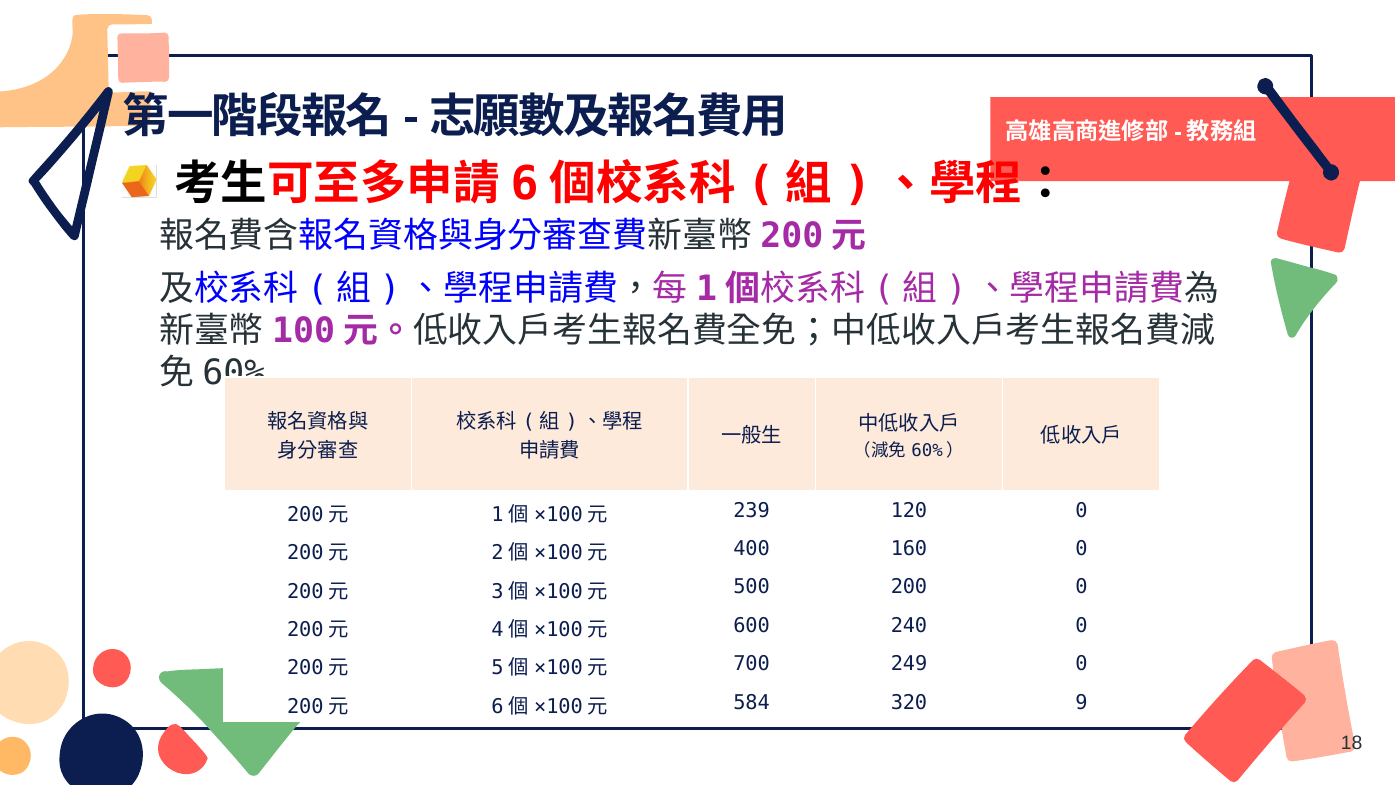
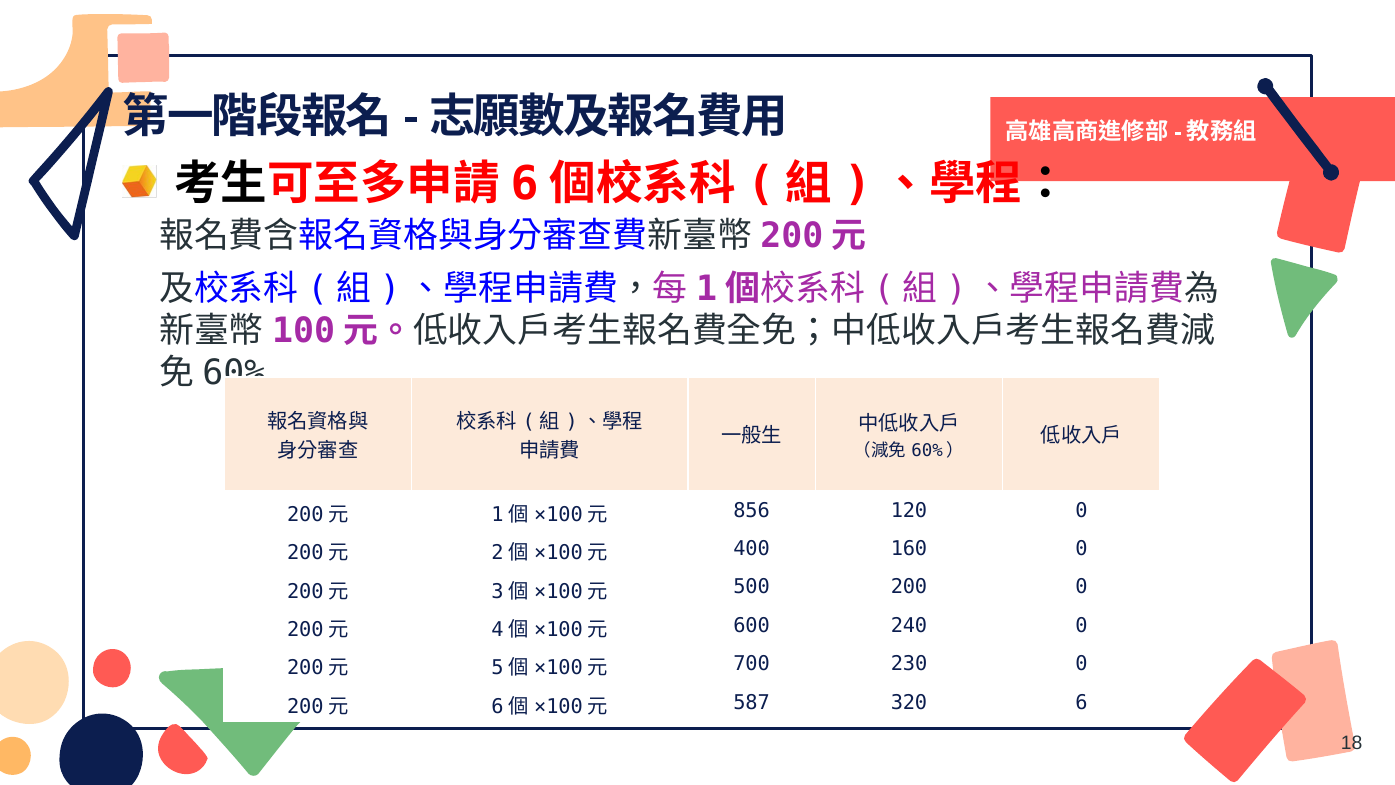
239: 239 -> 856
249: 249 -> 230
584: 584 -> 587
9: 9 -> 6
